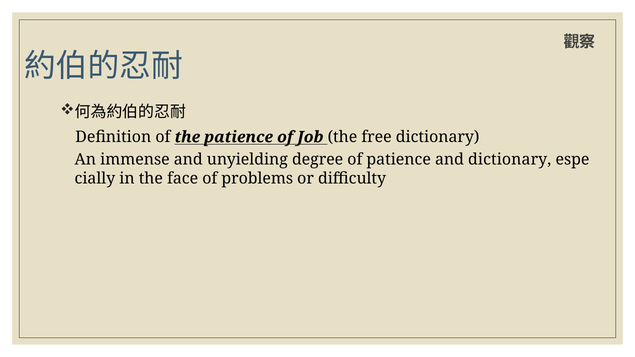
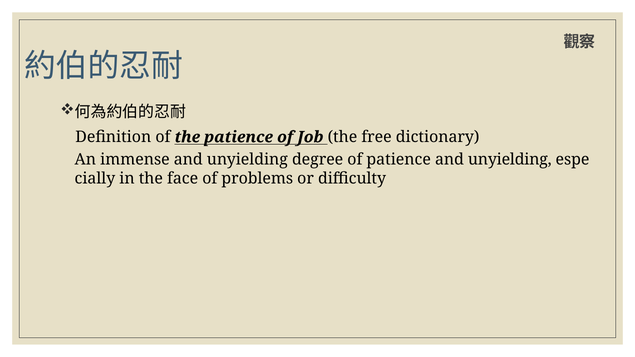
patience and dictionary: dictionary -> unyielding
